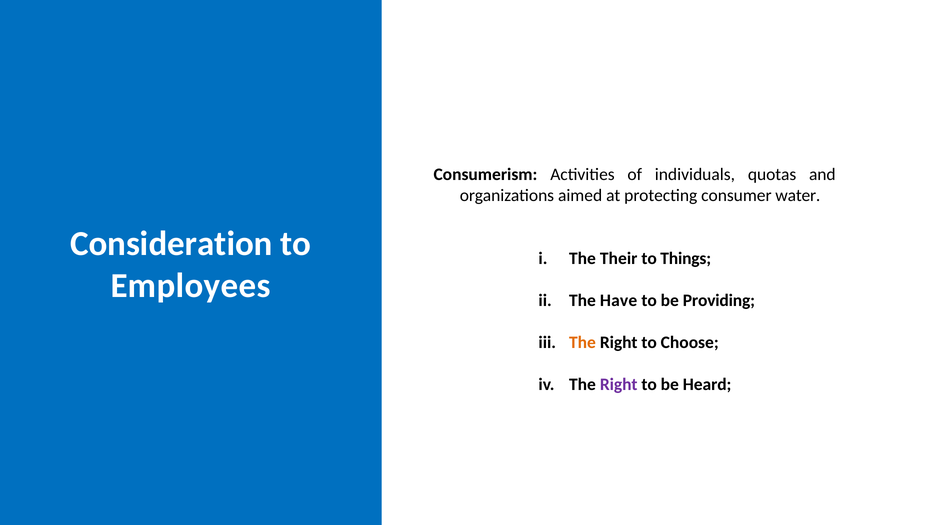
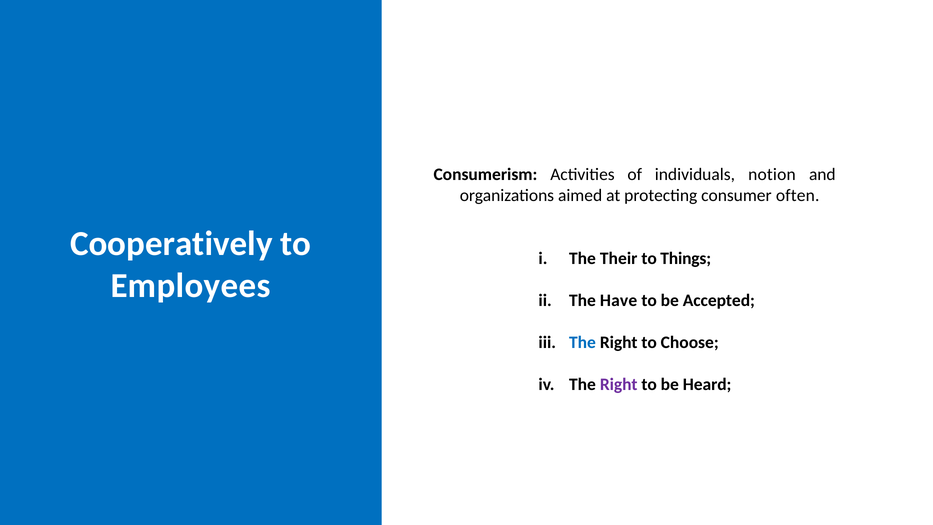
quotas: quotas -> notion
water: water -> often
Consideration: Consideration -> Cooperatively
Providing: Providing -> Accepted
The at (583, 342) colour: orange -> blue
